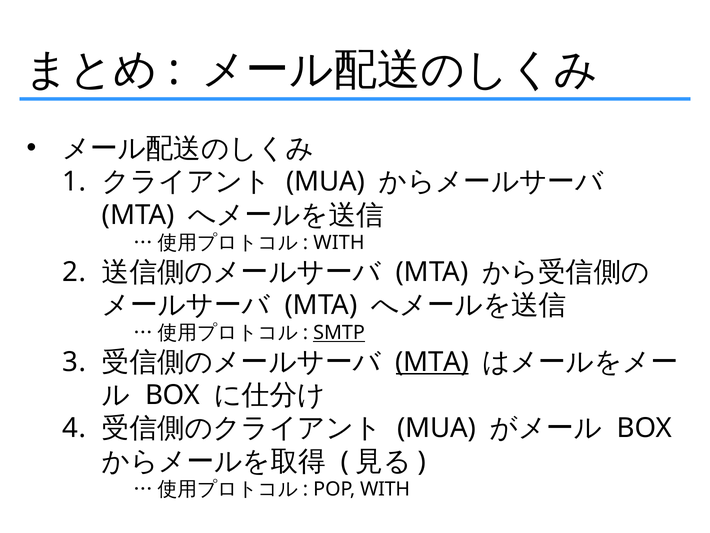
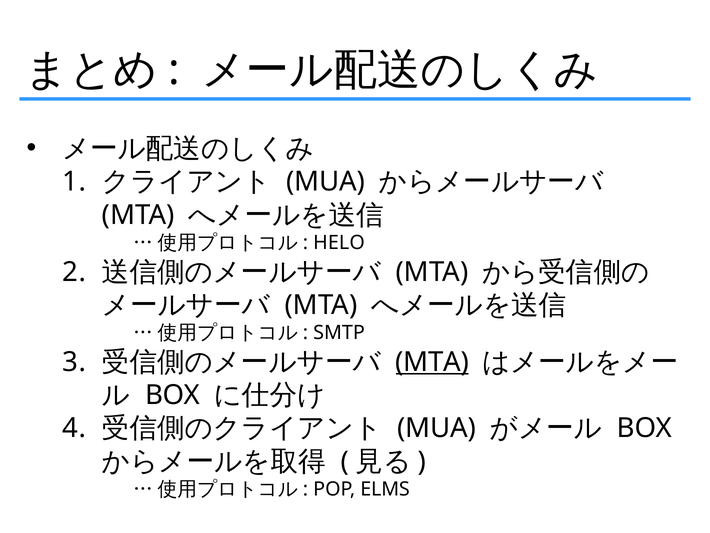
WITH at (339, 243): WITH -> HELO
SMTP underline: present -> none
POP WITH: WITH -> ELMS
